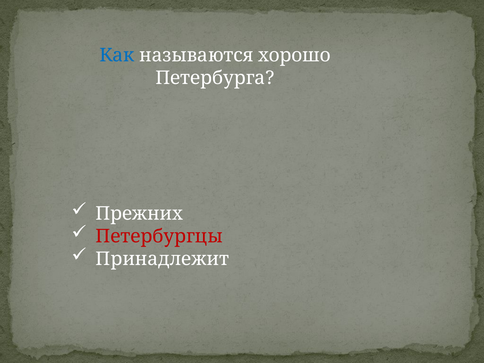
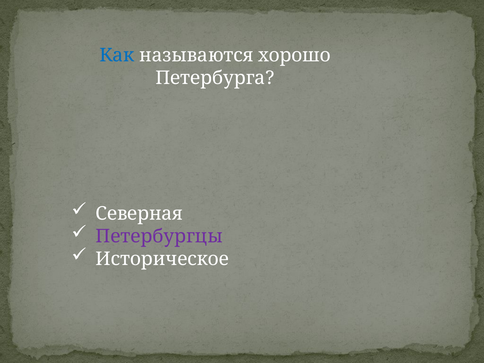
Прежних: Прежних -> Северная
Петербургцы colour: red -> purple
Принадлежит: Принадлежит -> Историческое
